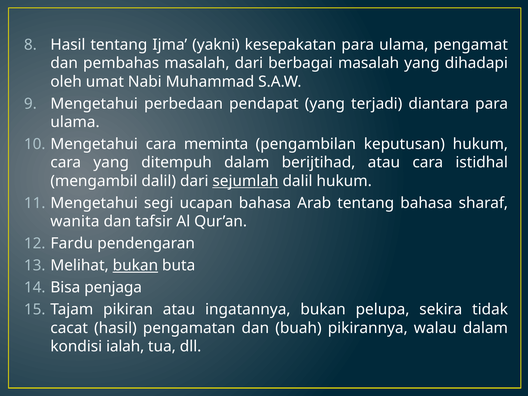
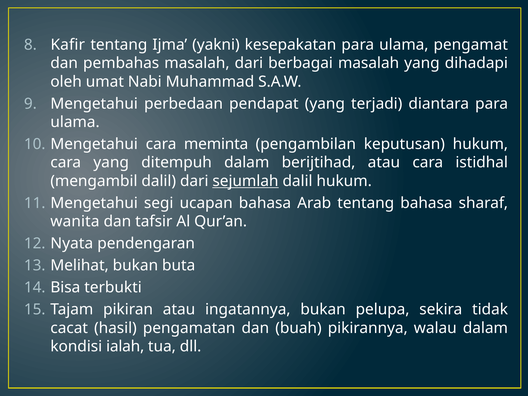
Hasil at (68, 45): Hasil -> Kafir
Fardu: Fardu -> Nyata
bukan at (135, 265) underline: present -> none
penjaga: penjaga -> terbukti
